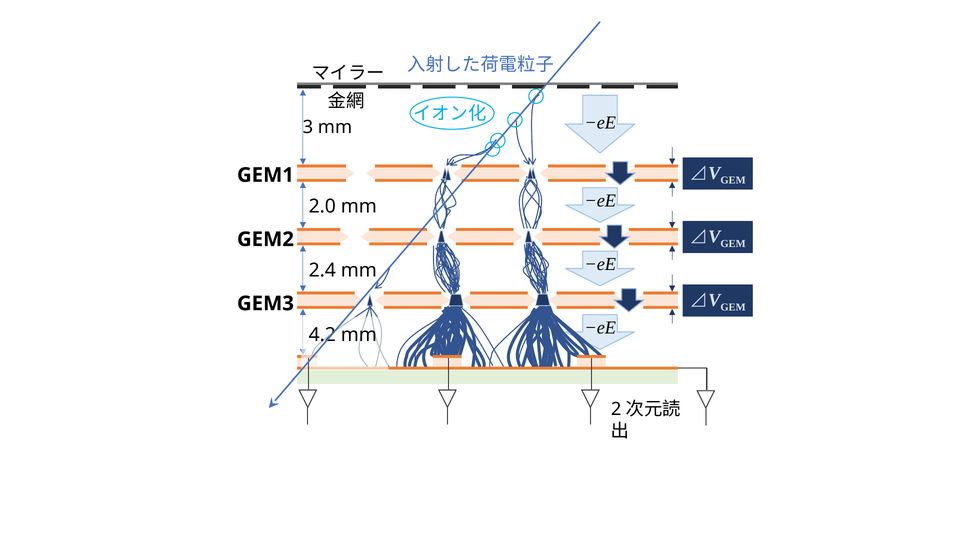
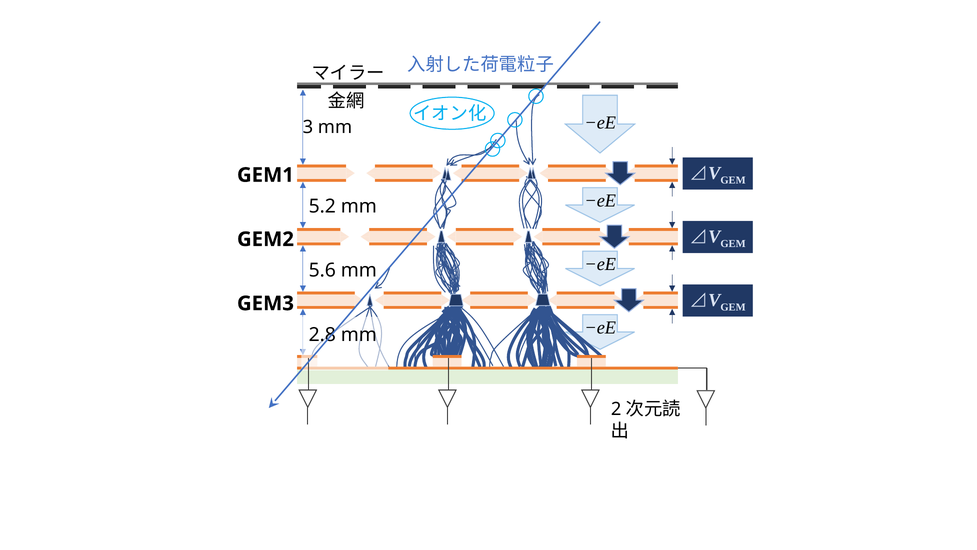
2.0: 2.0 -> 5.2
2.4: 2.4 -> 5.6
4.2: 4.2 -> 2.8
